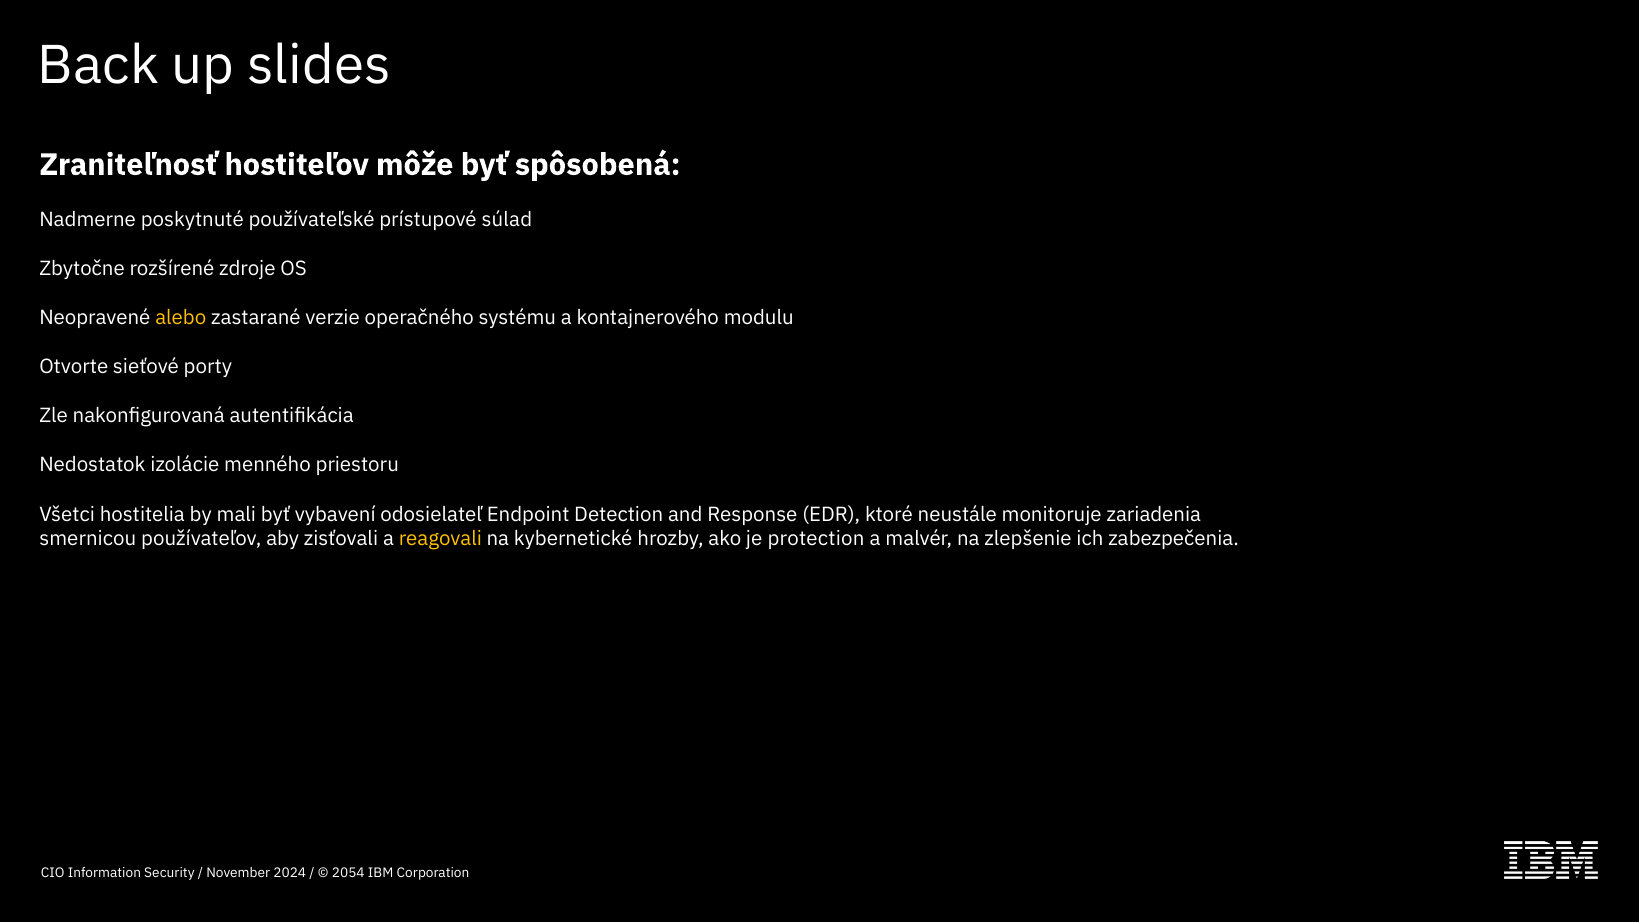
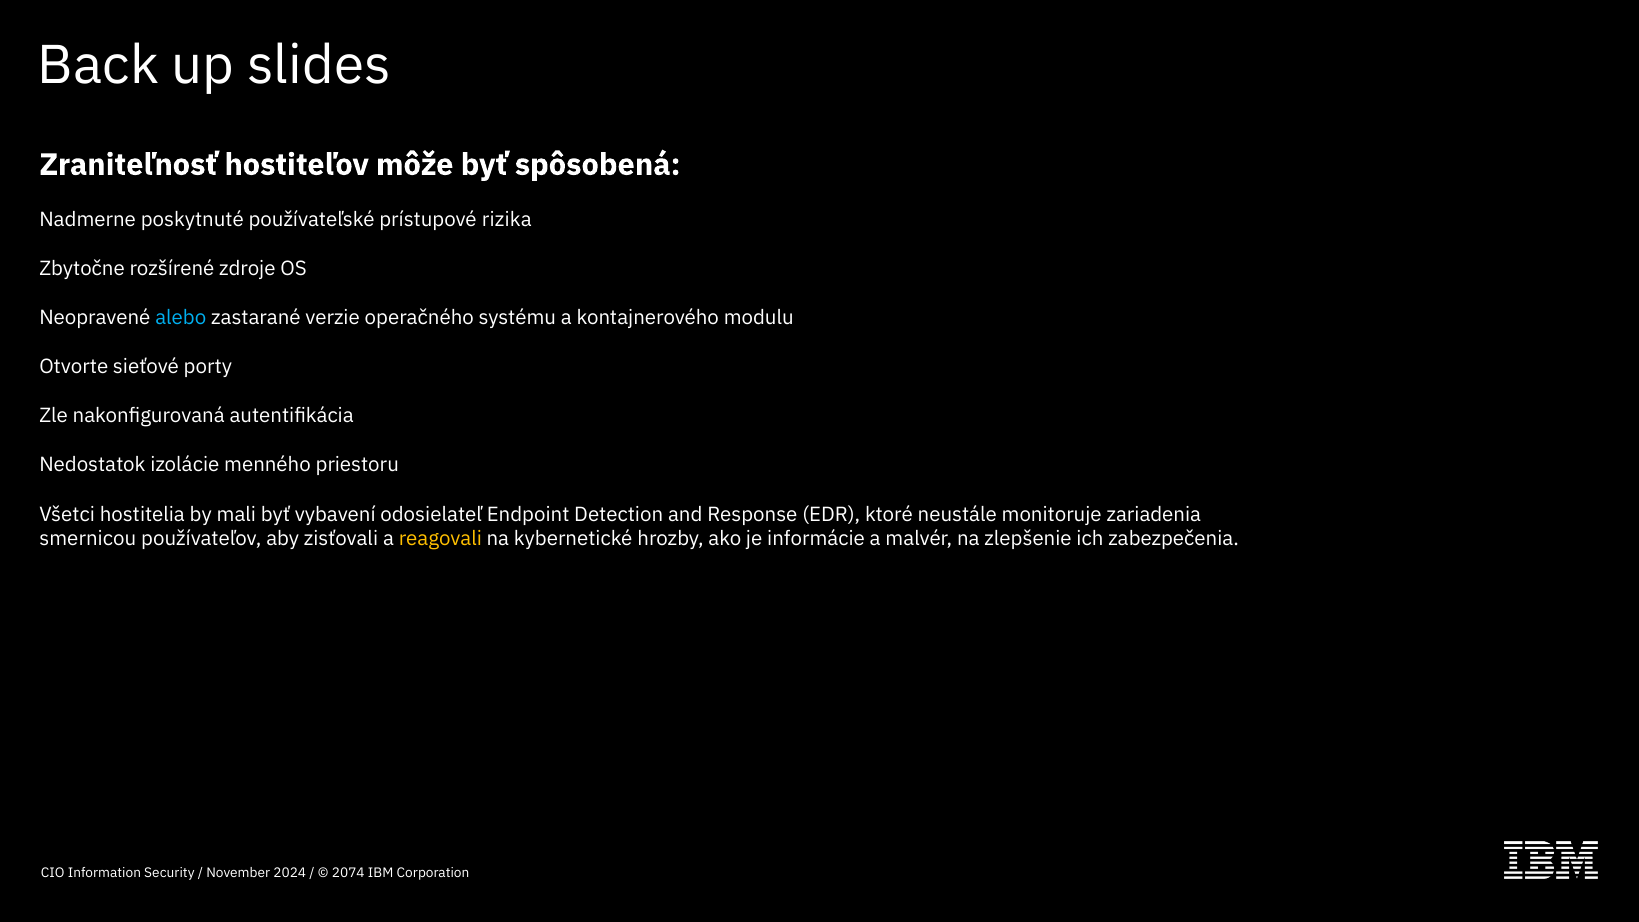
súlad: súlad -> rizika
alebo colour: yellow -> light blue
protection: protection -> informácie
2054: 2054 -> 2074
